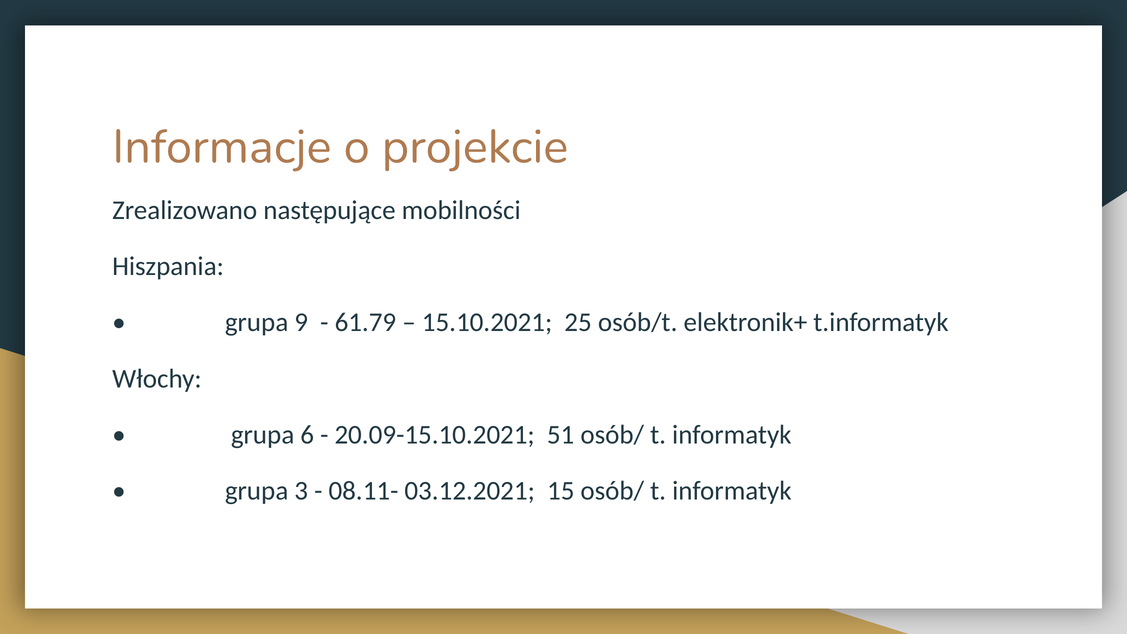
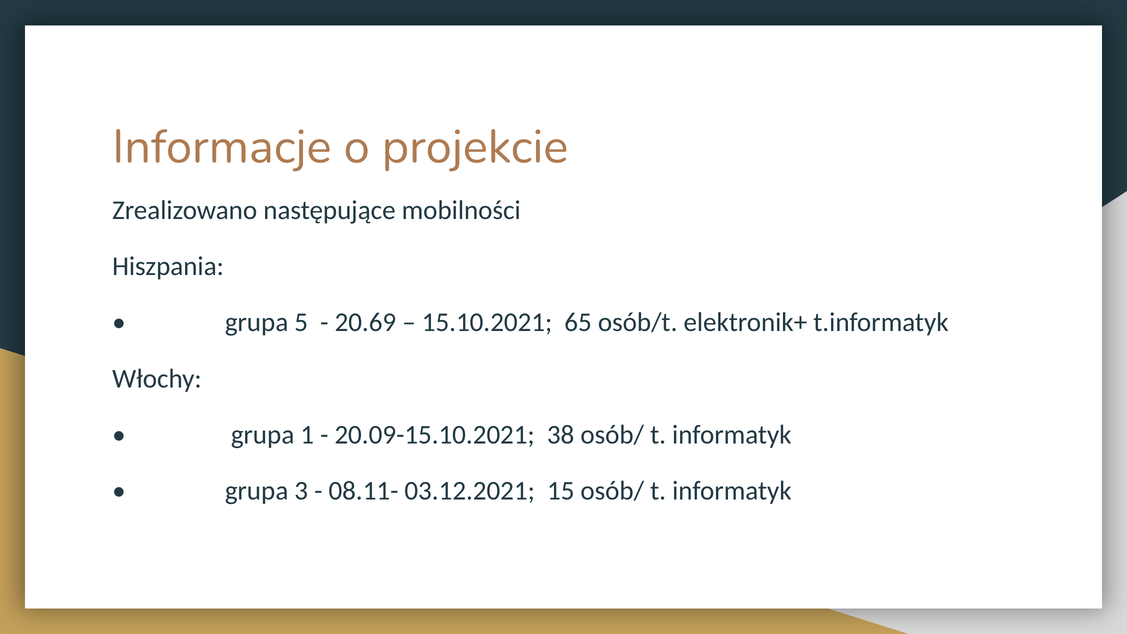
9: 9 -> 5
61.79: 61.79 -> 20.69
25: 25 -> 65
6: 6 -> 1
51: 51 -> 38
